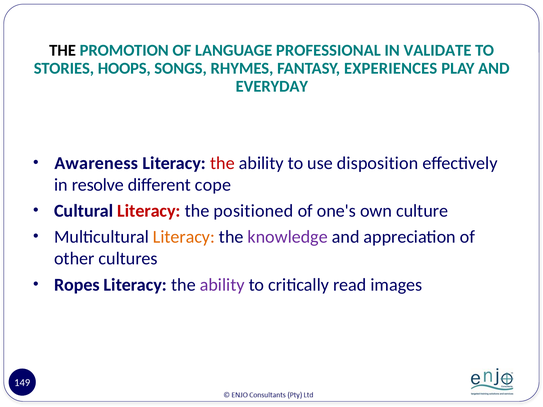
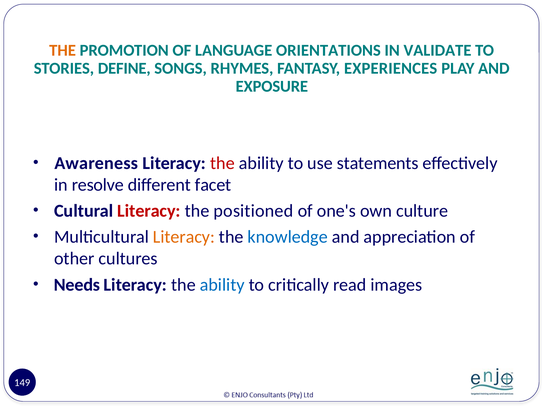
THE at (63, 50) colour: black -> orange
PROFESSIONAL: PROFESSIONAL -> ORIENTATIONS
HOOPS: HOOPS -> DEFINE
EVERYDAY: EVERYDAY -> EXPOSURE
disposition: disposition -> statements
cope: cope -> facet
knowledge colour: purple -> blue
Ropes: Ropes -> Needs
ability at (222, 285) colour: purple -> blue
